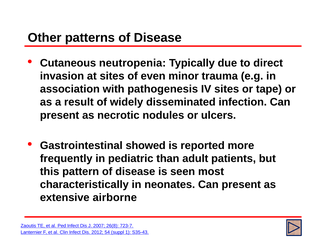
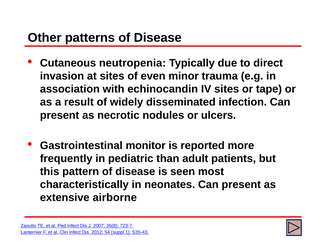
pathogenesis: pathogenesis -> echinocandin
showed: showed -> monitor
